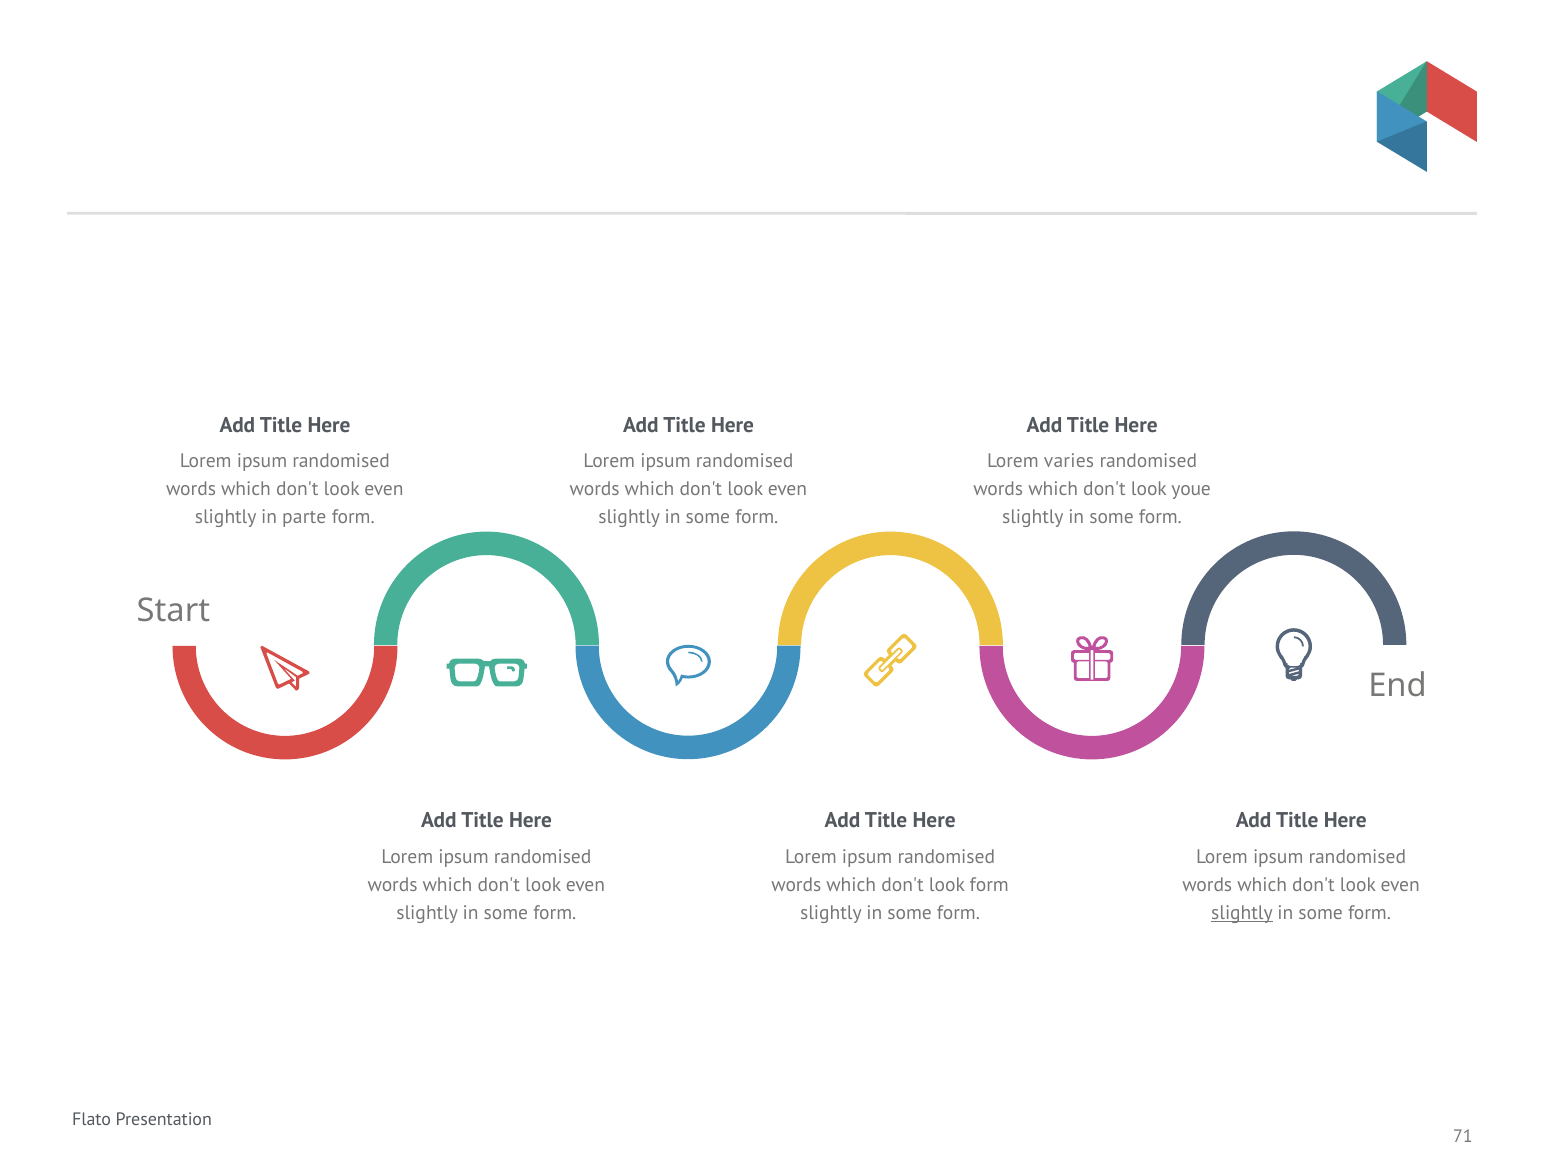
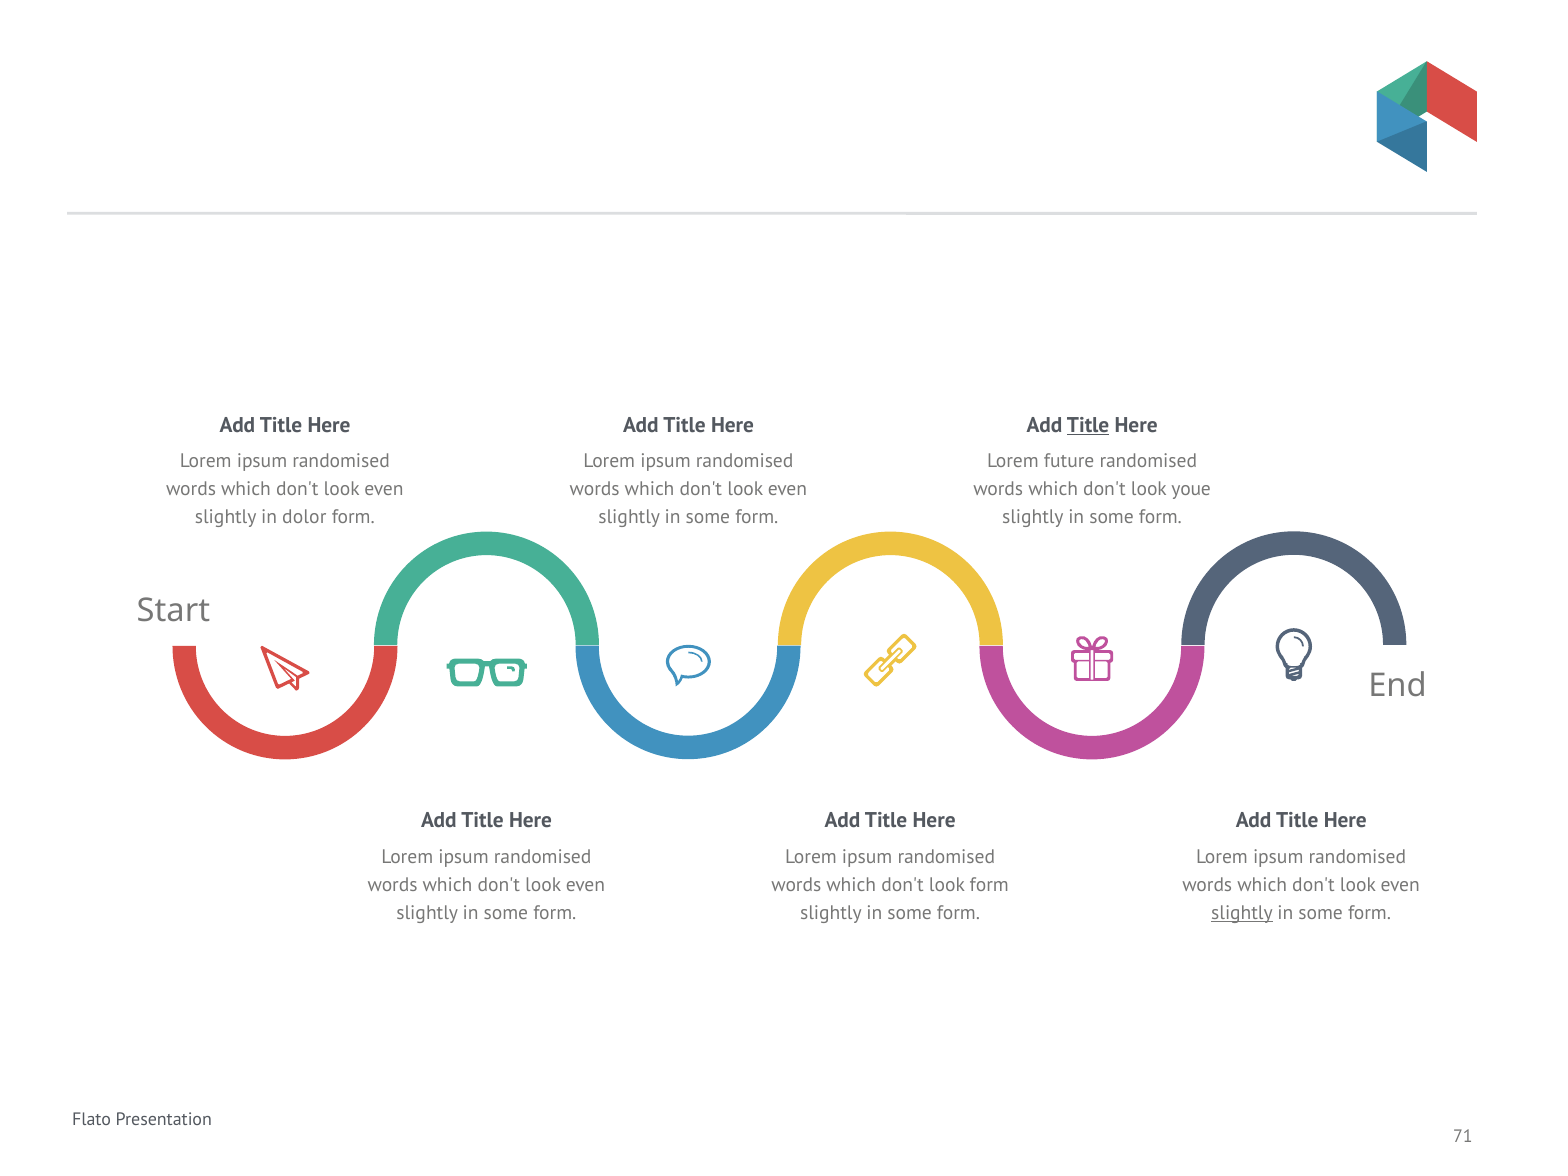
Title at (1088, 425) underline: none -> present
varies: varies -> future
parte: parte -> dolor
